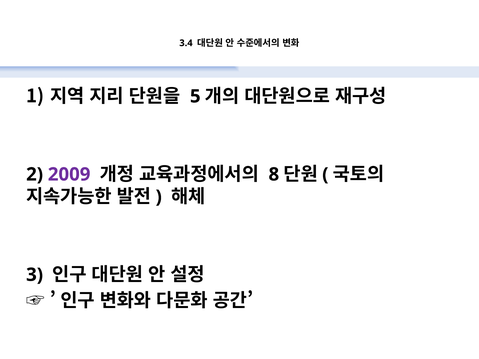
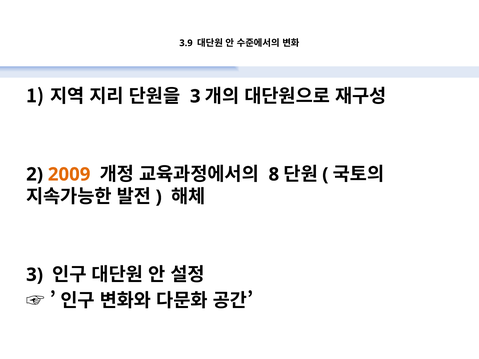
3.4: 3.4 -> 3.9
5 at (195, 96): 5 -> 3
2009 colour: purple -> orange
